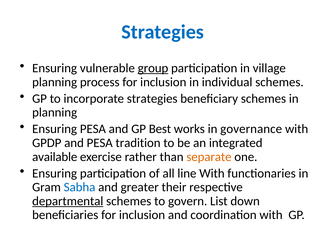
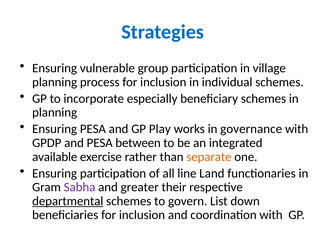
group underline: present -> none
incorporate strategies: strategies -> especially
Best: Best -> Play
tradition: tradition -> between
line With: With -> Land
Sabha colour: blue -> purple
